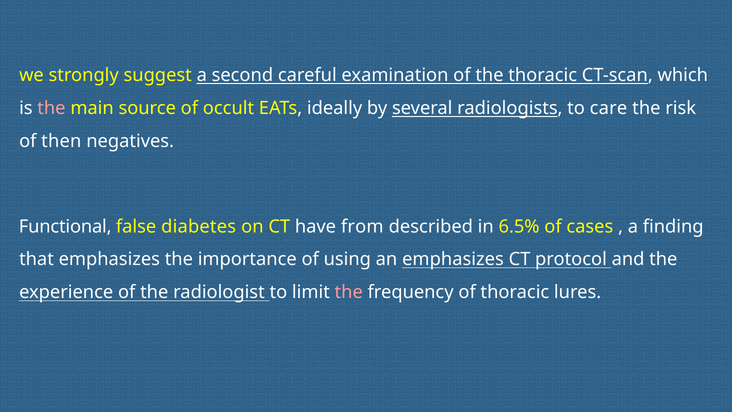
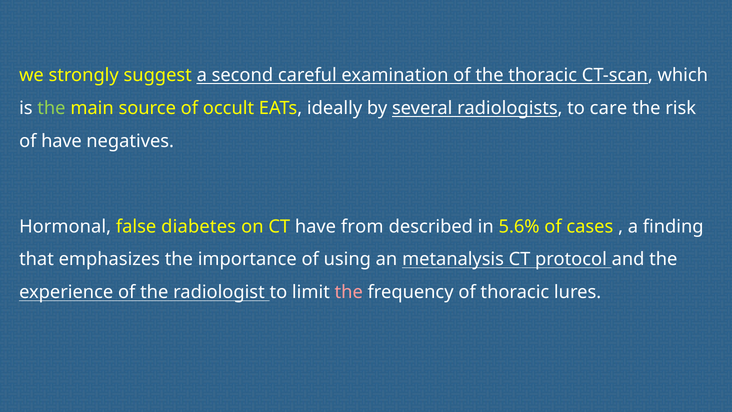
the at (51, 108) colour: pink -> light green
of then: then -> have
Functional: Functional -> Hormonal
6.5%: 6.5% -> 5.6%
an emphasizes: emphasizes -> metanalysis
